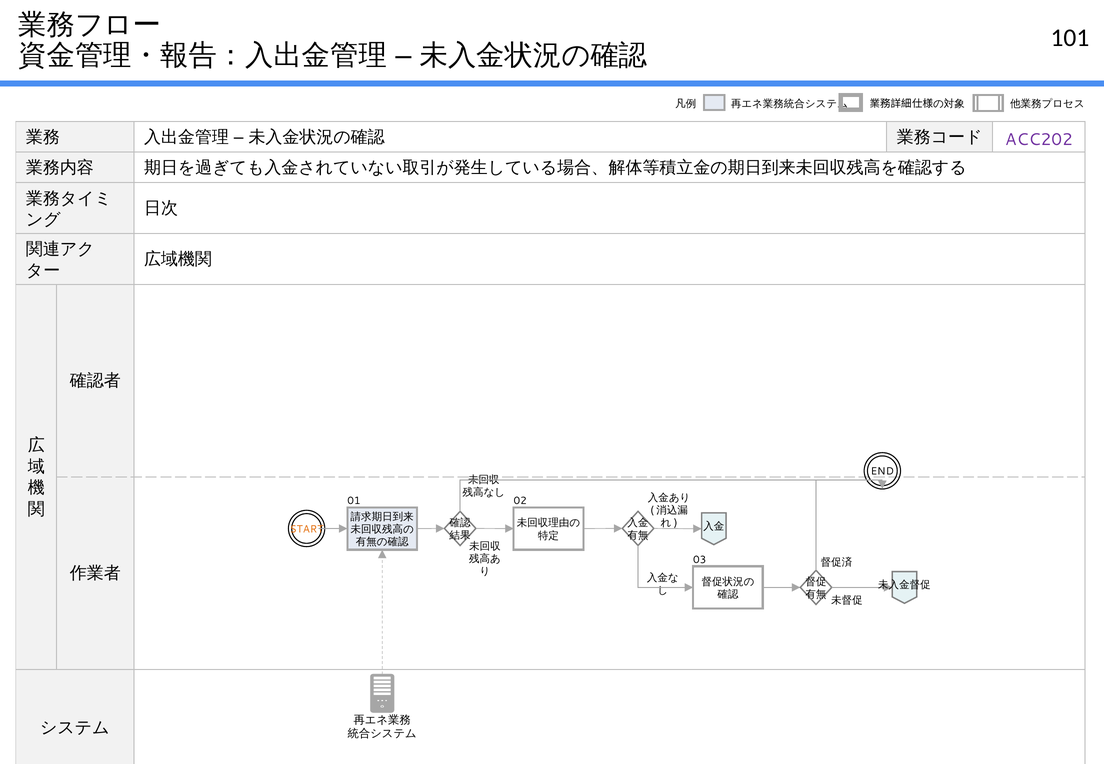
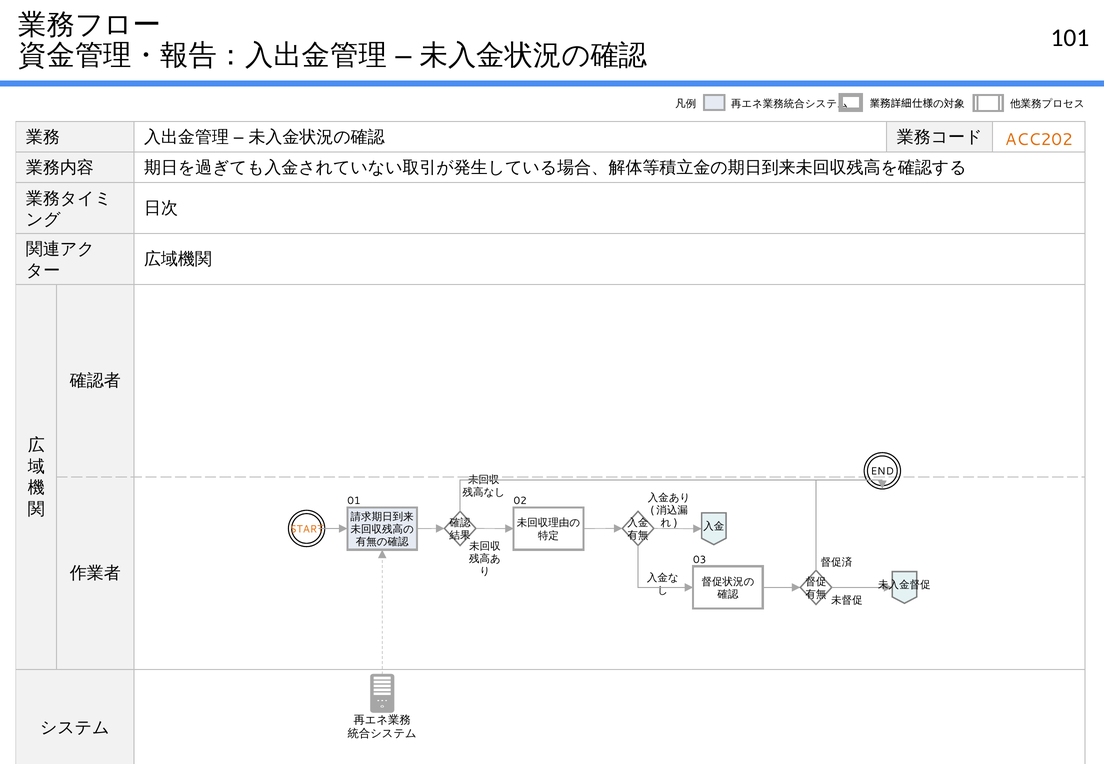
ACC202 colour: purple -> orange
